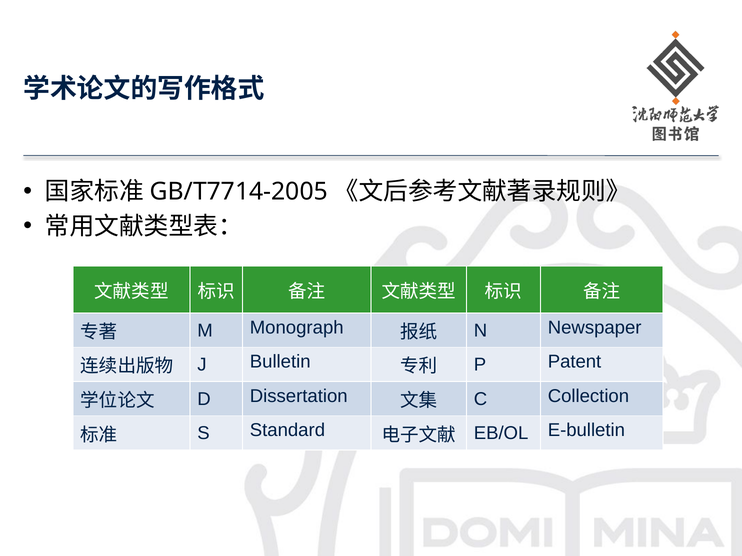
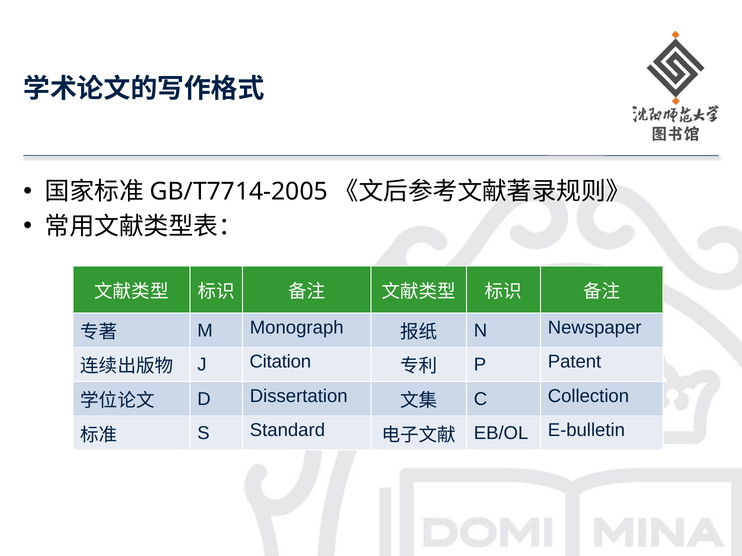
Bulletin: Bulletin -> Citation
